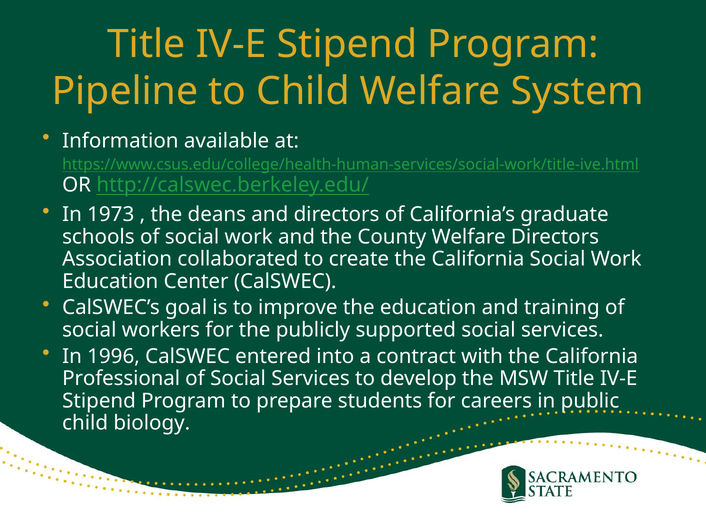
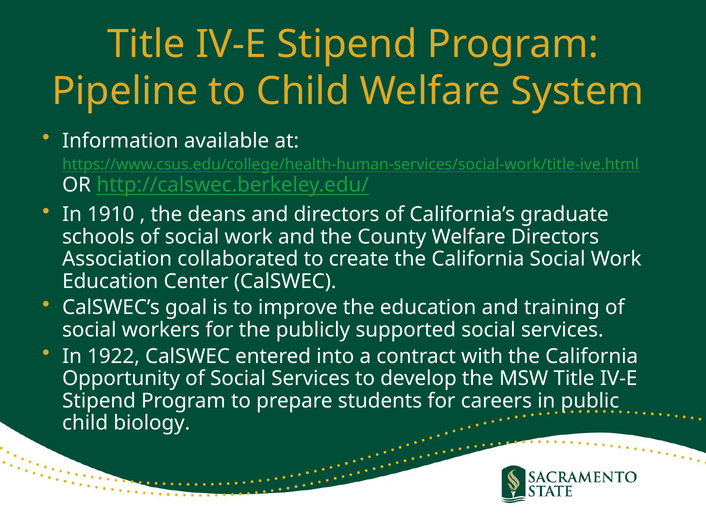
1973: 1973 -> 1910
1996: 1996 -> 1922
Professional: Professional -> Opportunity
